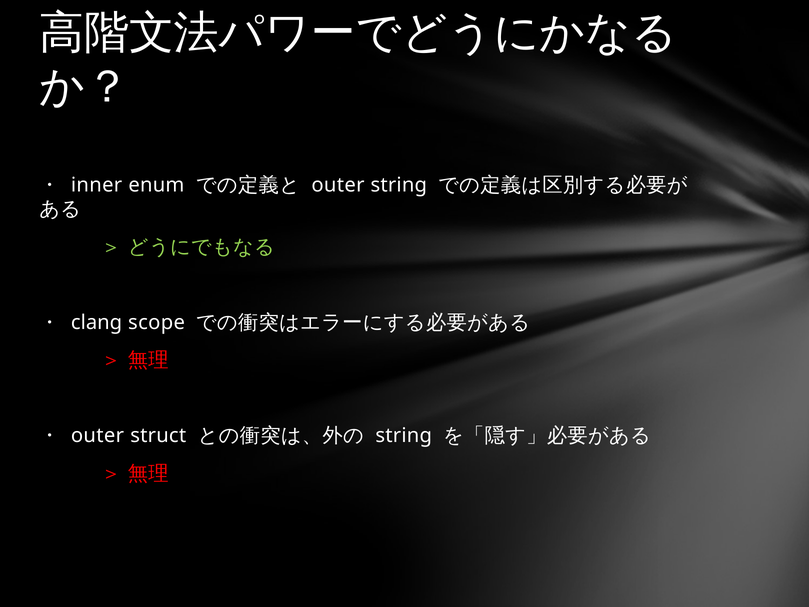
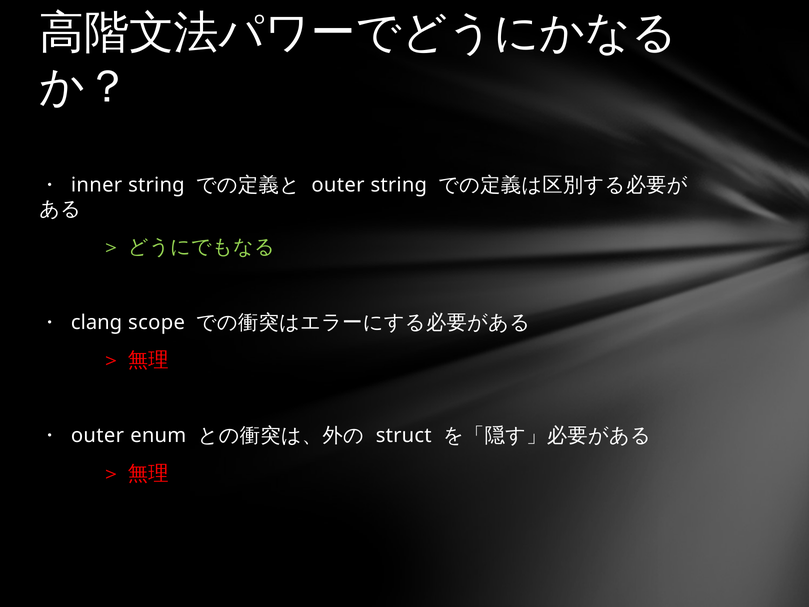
inner enum: enum -> string
struct: struct -> enum
string at (404, 436): string -> struct
